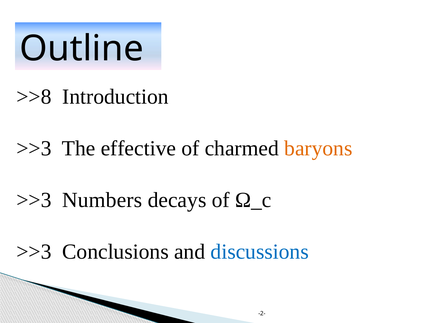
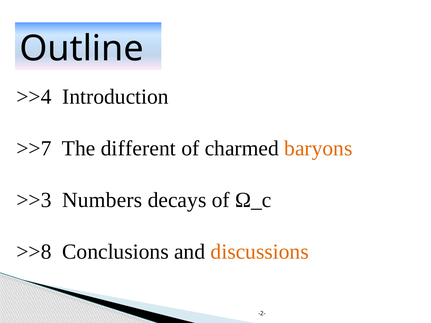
>>8: >>8 -> >>4
>>3 at (34, 148): >>3 -> >>7
effective: effective -> different
>>3 at (34, 252): >>3 -> >>8
discussions colour: blue -> orange
